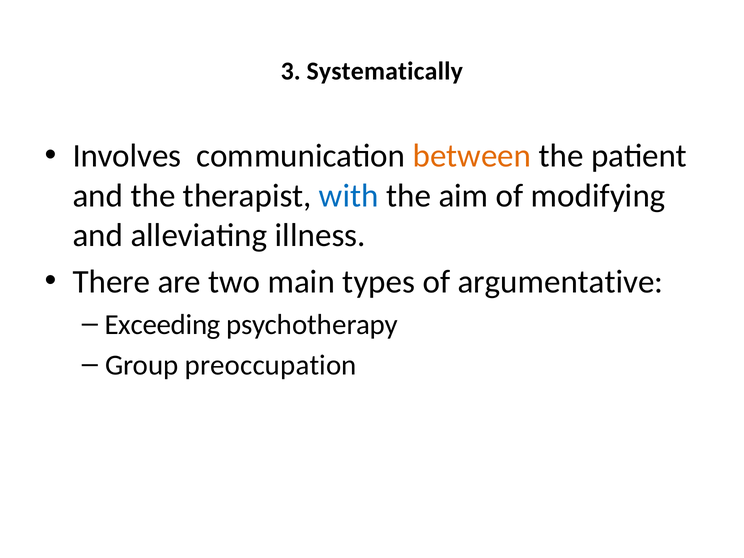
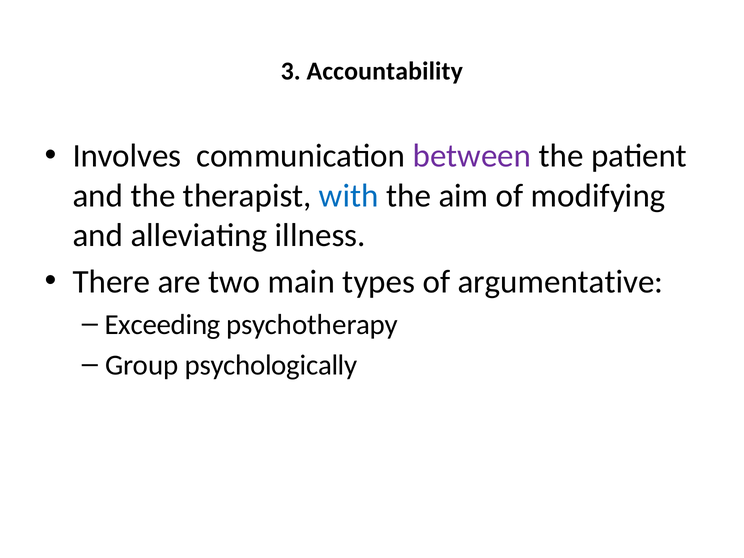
Systematically: Systematically -> Accountability
between colour: orange -> purple
preoccupation: preoccupation -> psychologically
